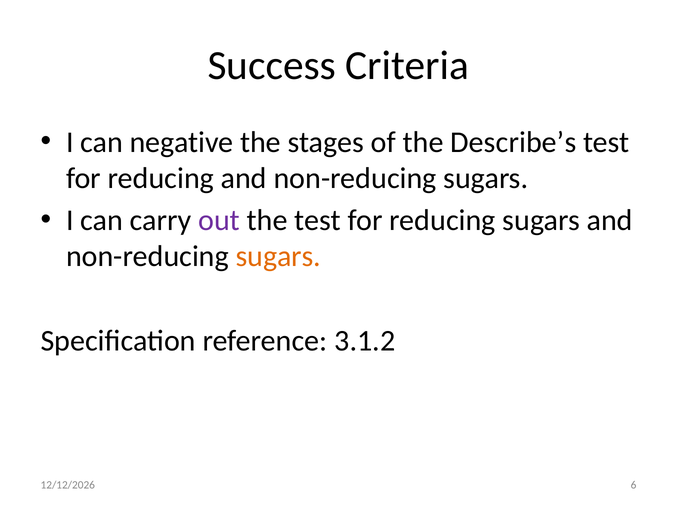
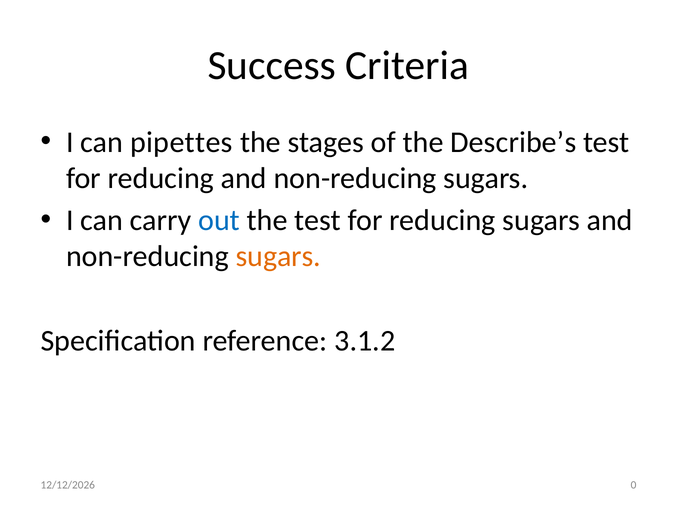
negative: negative -> pipettes
out colour: purple -> blue
6: 6 -> 0
